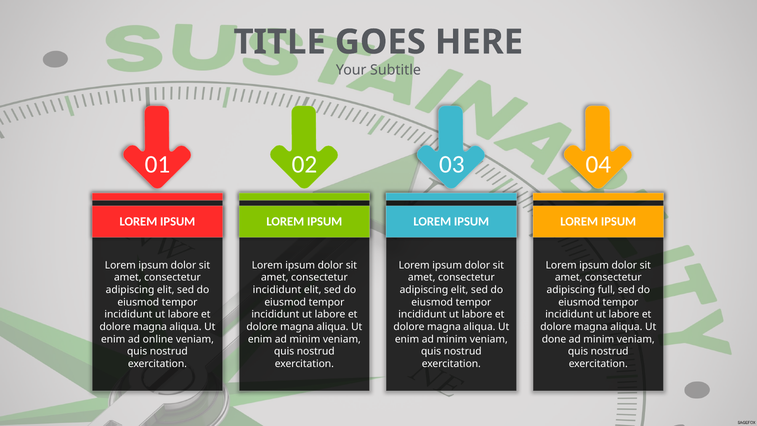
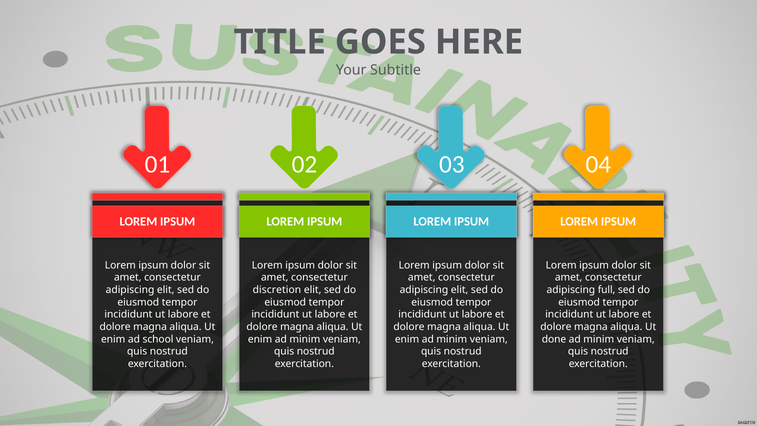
incididunt at (277, 290): incididunt -> discretion
online: online -> school
